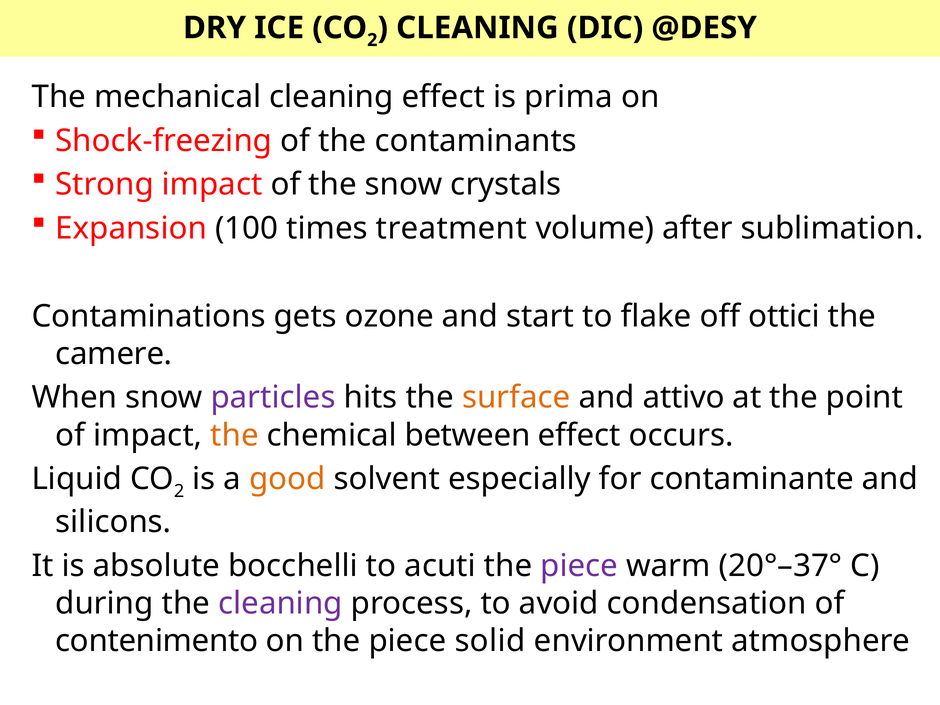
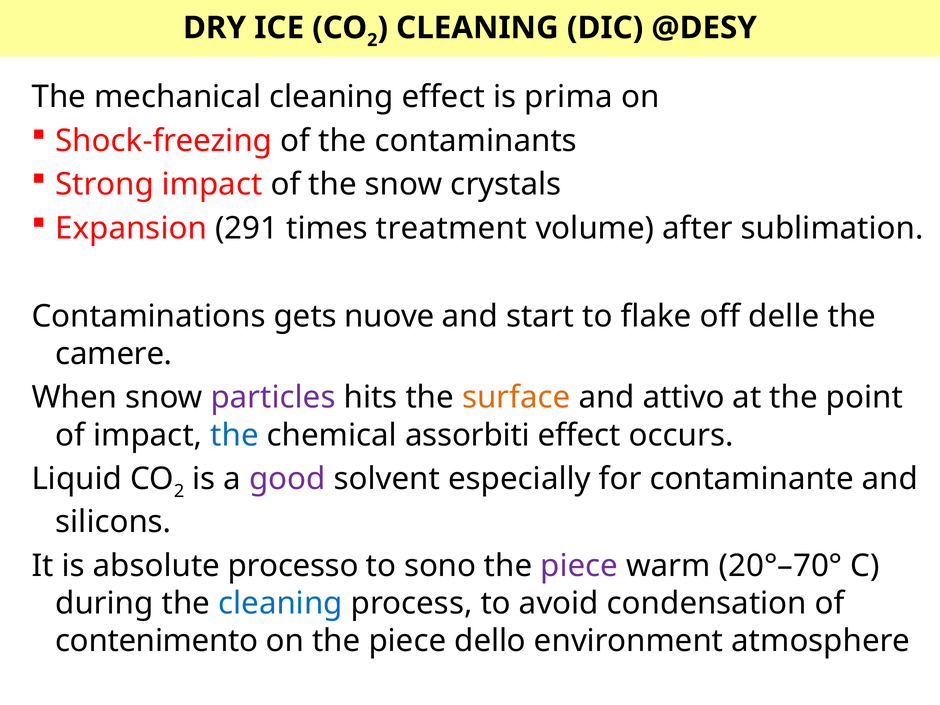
100: 100 -> 291
ozone: ozone -> nuove
ottici: ottici -> delle
the at (235, 435) colour: orange -> blue
between: between -> assorbiti
good colour: orange -> purple
bocchelli: bocchelli -> processo
acuti: acuti -> sono
20°–37°: 20°–37° -> 20°–70°
cleaning at (280, 603) colour: purple -> blue
solid: solid -> dello
